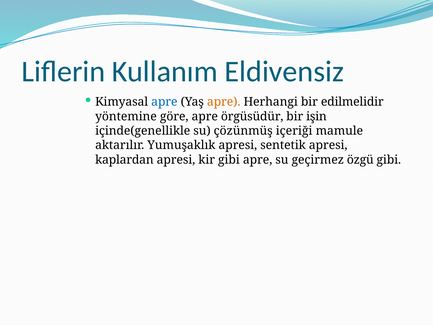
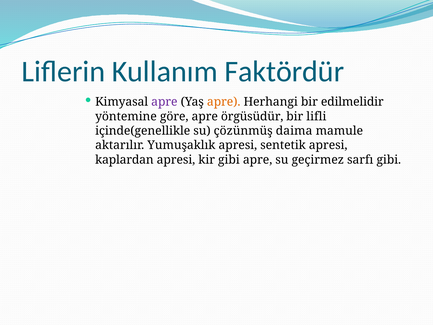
Eldivensiz: Eldivensiz -> Faktördür
apre at (164, 102) colour: blue -> purple
işin: işin -> lifli
içeriği: içeriği -> daima
özgü: özgü -> sarfı
